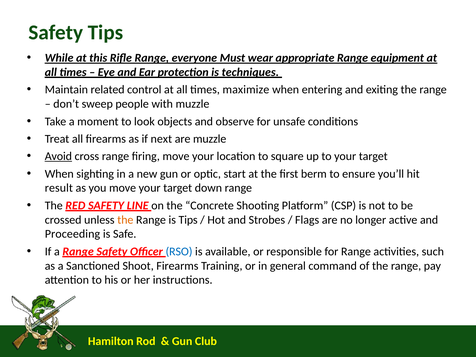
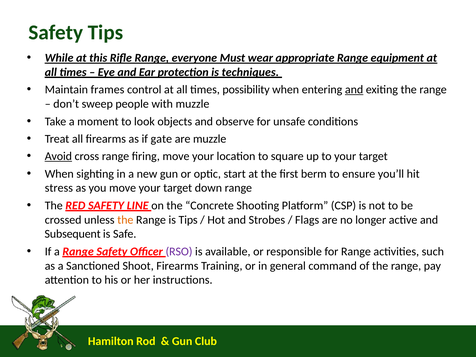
related: related -> frames
maximize: maximize -> possibility
and at (354, 90) underline: none -> present
next: next -> gate
result: result -> stress
Proceeding: Proceeding -> Subsequent
RSO colour: blue -> purple
